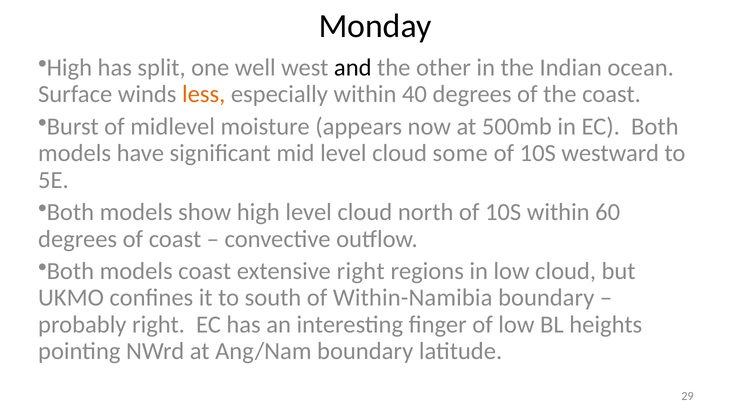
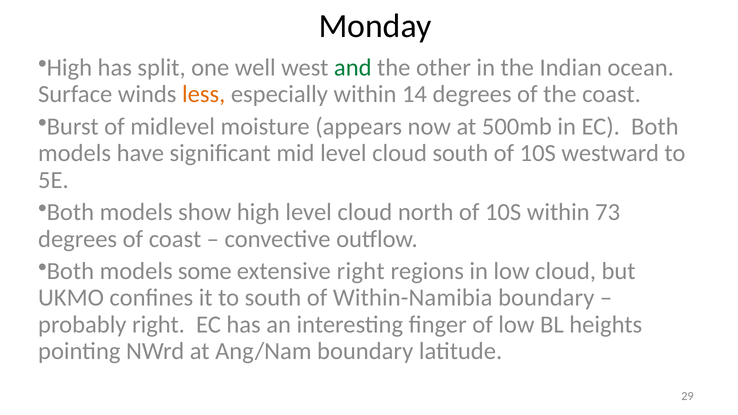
and colour: black -> green
40: 40 -> 14
cloud some: some -> south
60: 60 -> 73
models coast: coast -> some
